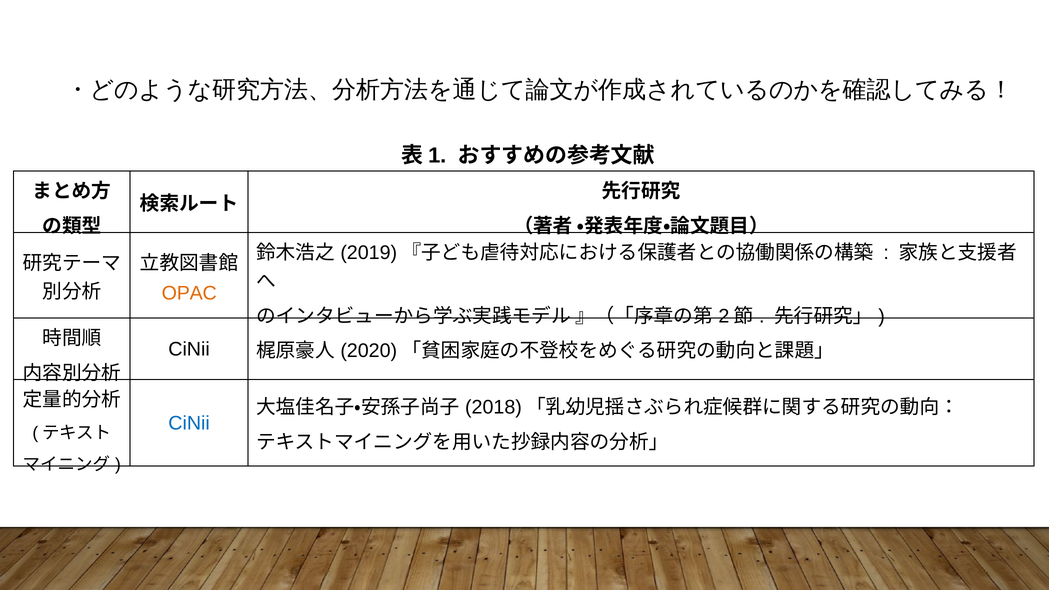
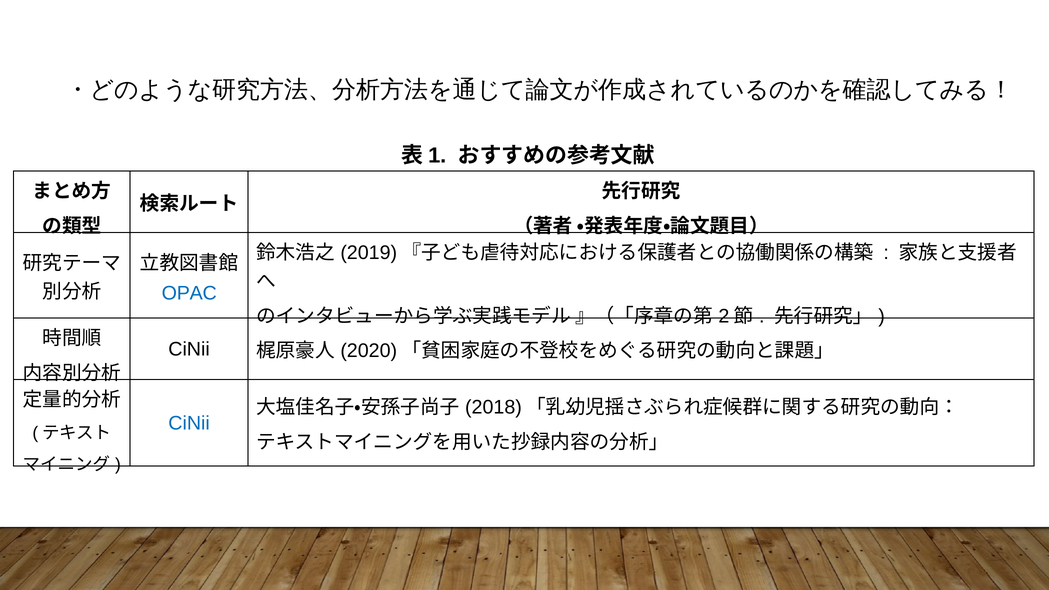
OPAC colour: orange -> blue
